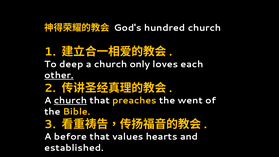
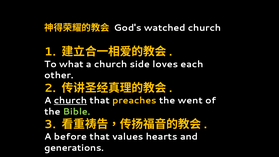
hundred: hundred -> watched
deep: deep -> what
only: only -> side
other underline: present -> none
Bible colour: yellow -> light green
established: established -> generations
